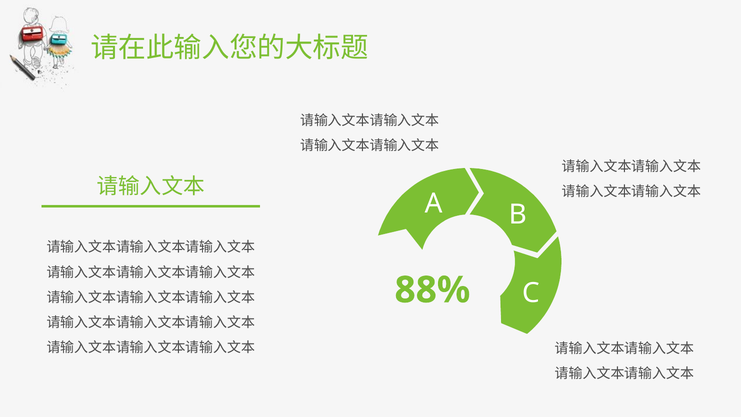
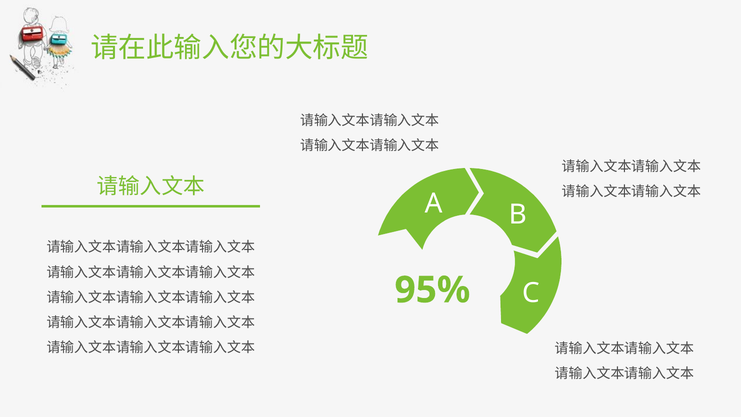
88%: 88% -> 95%
